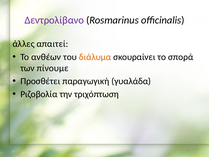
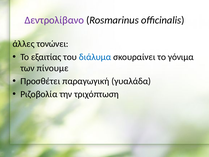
απαιτεί: απαιτεί -> τονώνει
ανθέων: ανθέων -> εξαιτίας
διάλυμα colour: orange -> blue
σπορά: σπορά -> γόνιμα
